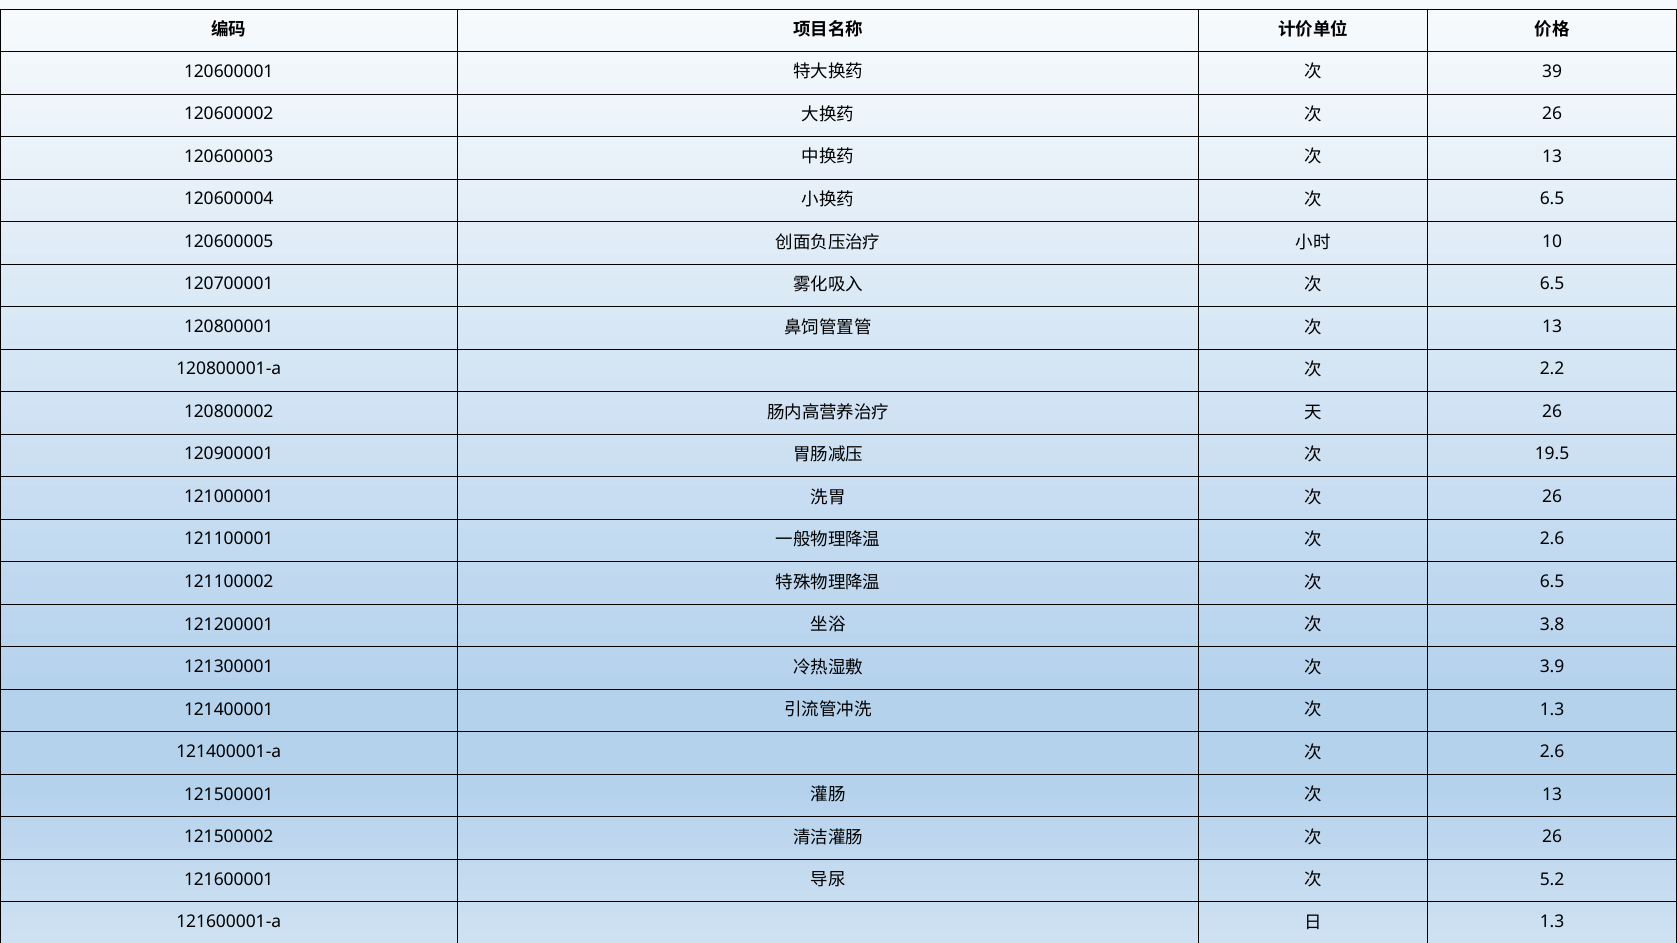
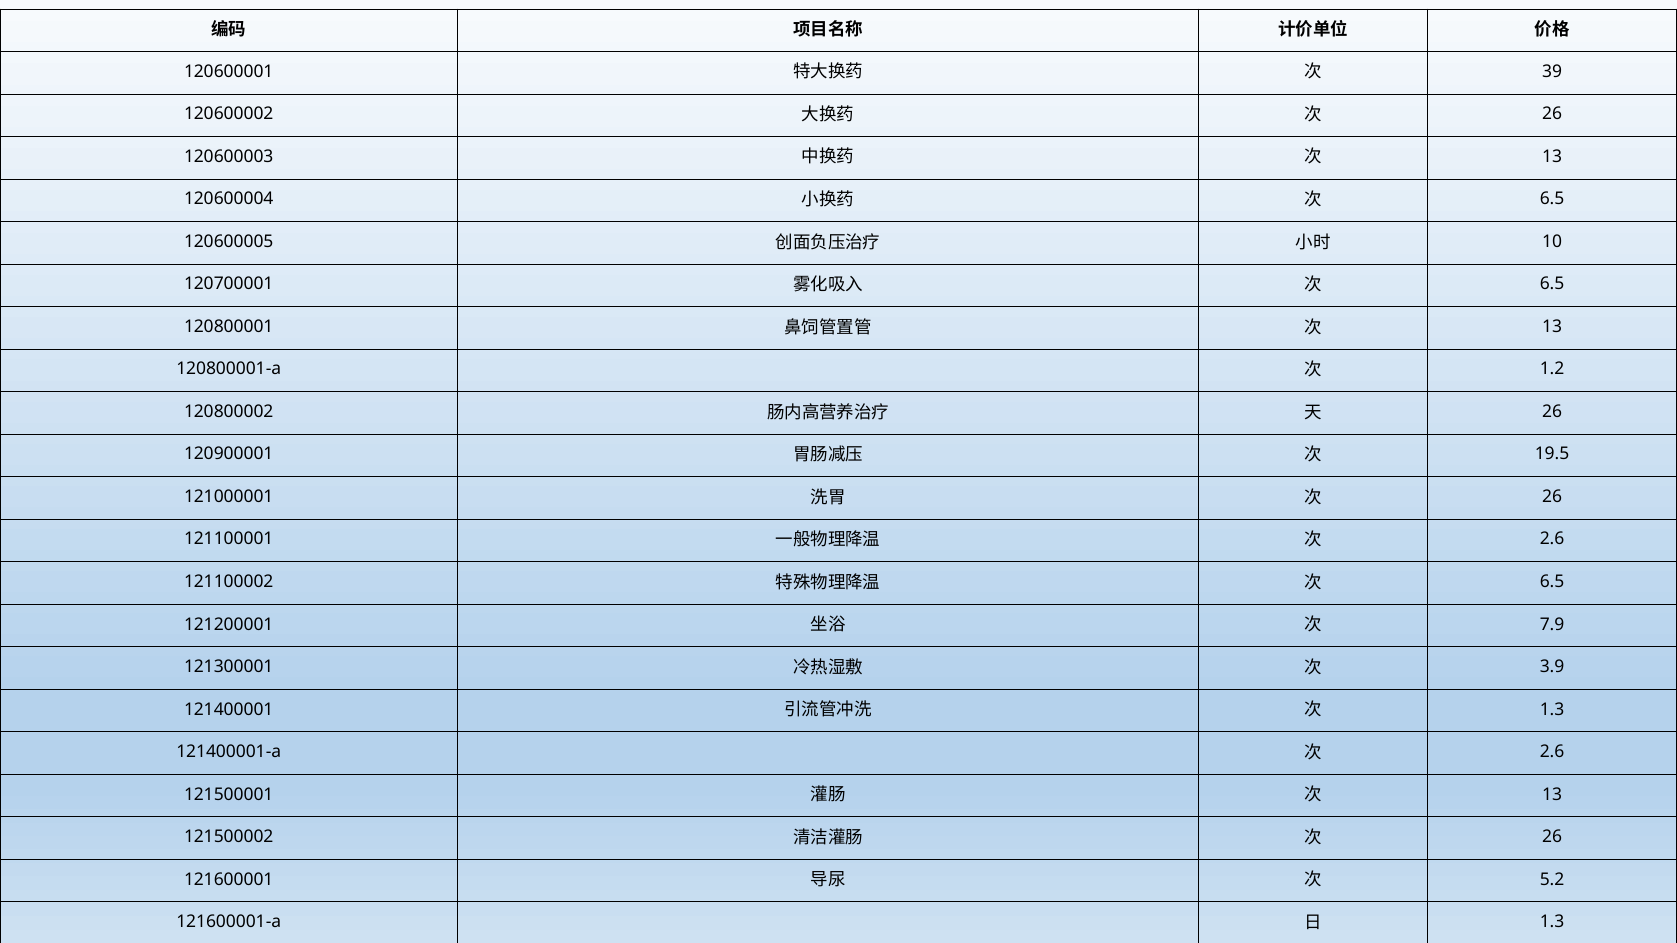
2.2: 2.2 -> 1.2
3.8: 3.8 -> 7.9
